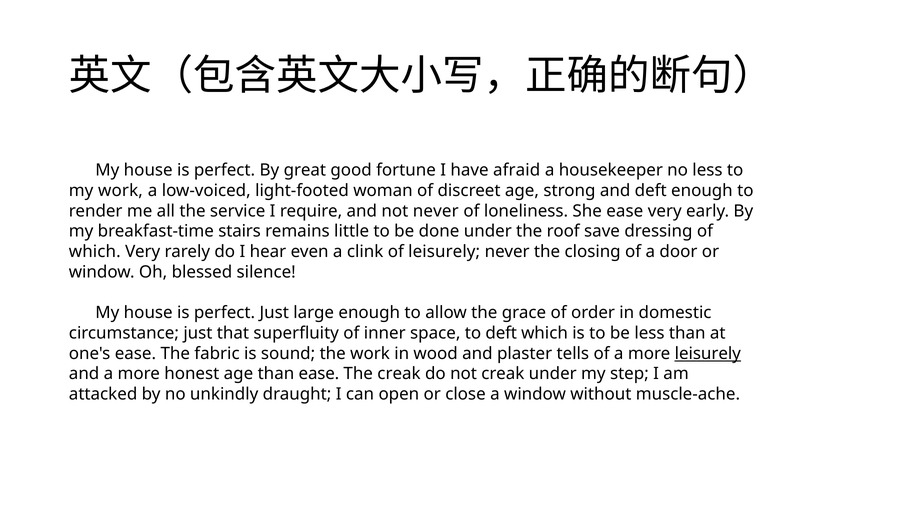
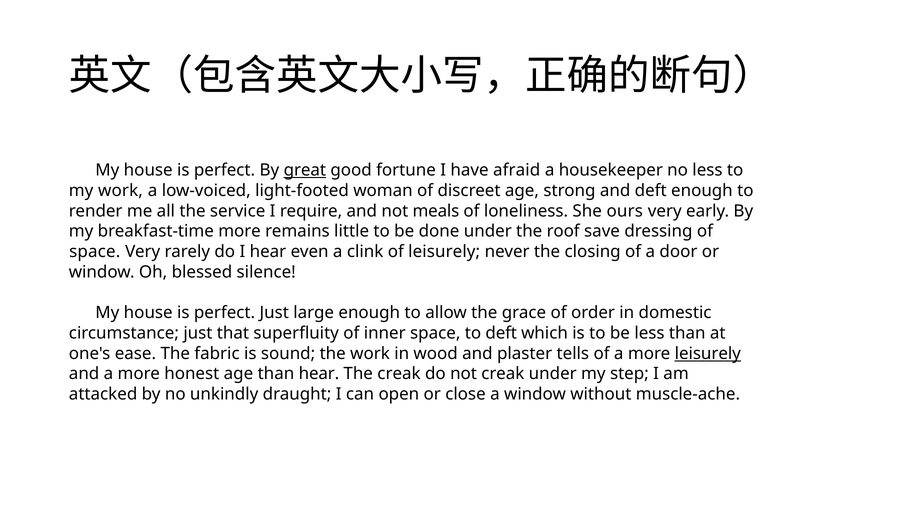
great underline: none -> present
not never: never -> meals
She ease: ease -> ours
breakfast-time stairs: stairs -> more
which at (95, 252): which -> space
than ease: ease -> hear
